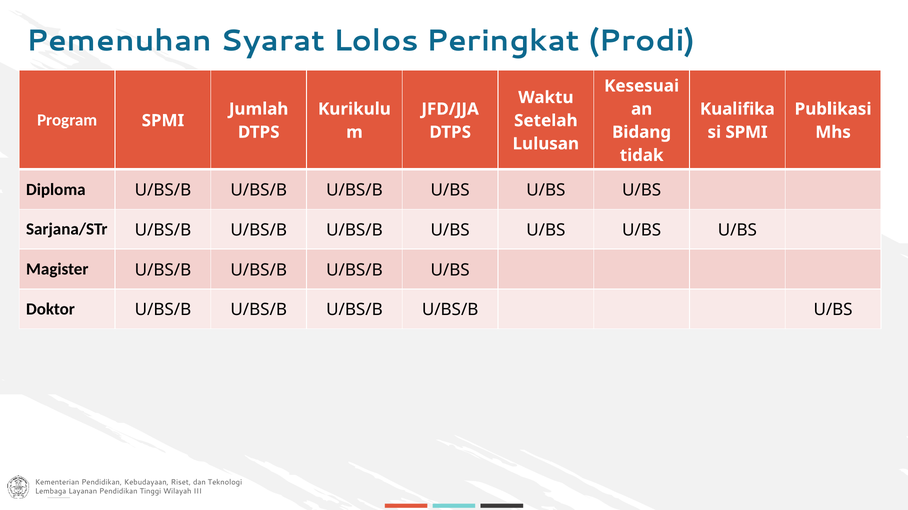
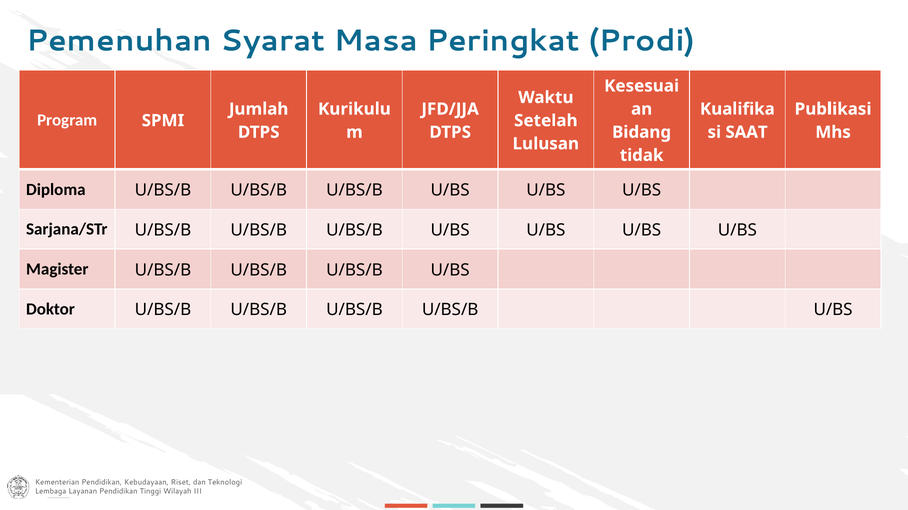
Lolos: Lolos -> Masa
SPMI at (747, 132): SPMI -> SAAT
